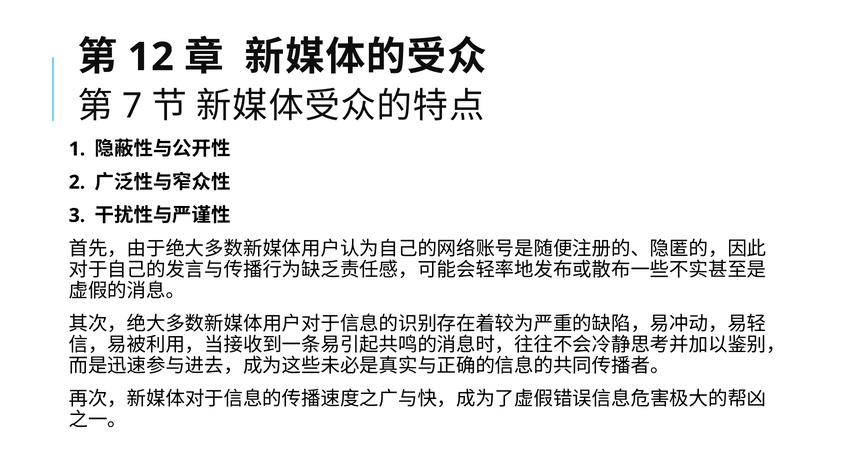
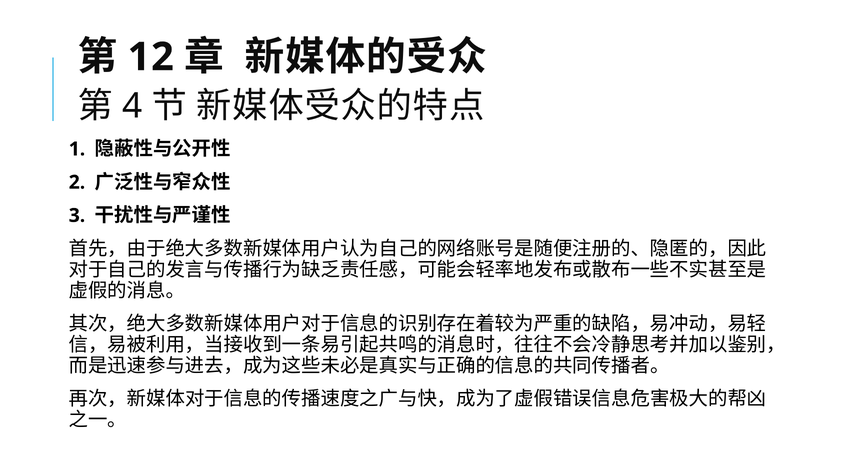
7: 7 -> 4
